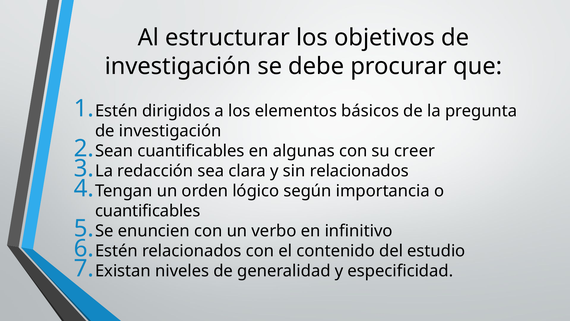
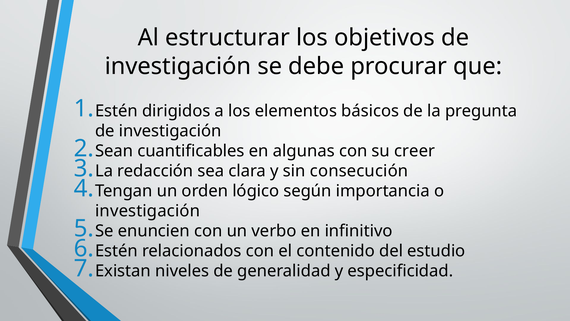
sin relacionados: relacionados -> consecución
cuantificables at (148, 211): cuantificables -> investigación
